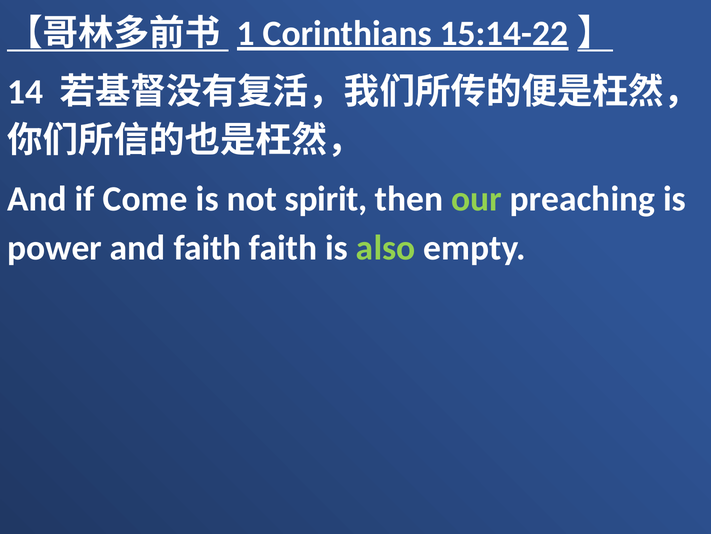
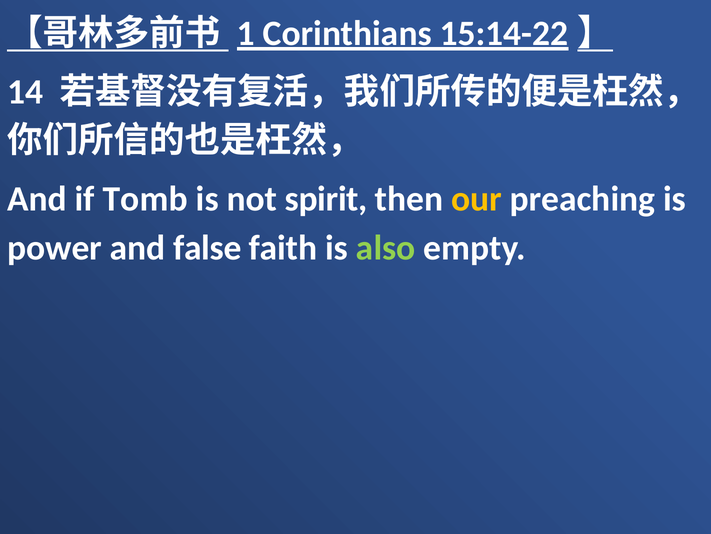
Come: Come -> Tomb
our colour: light green -> yellow
and faith: faith -> false
